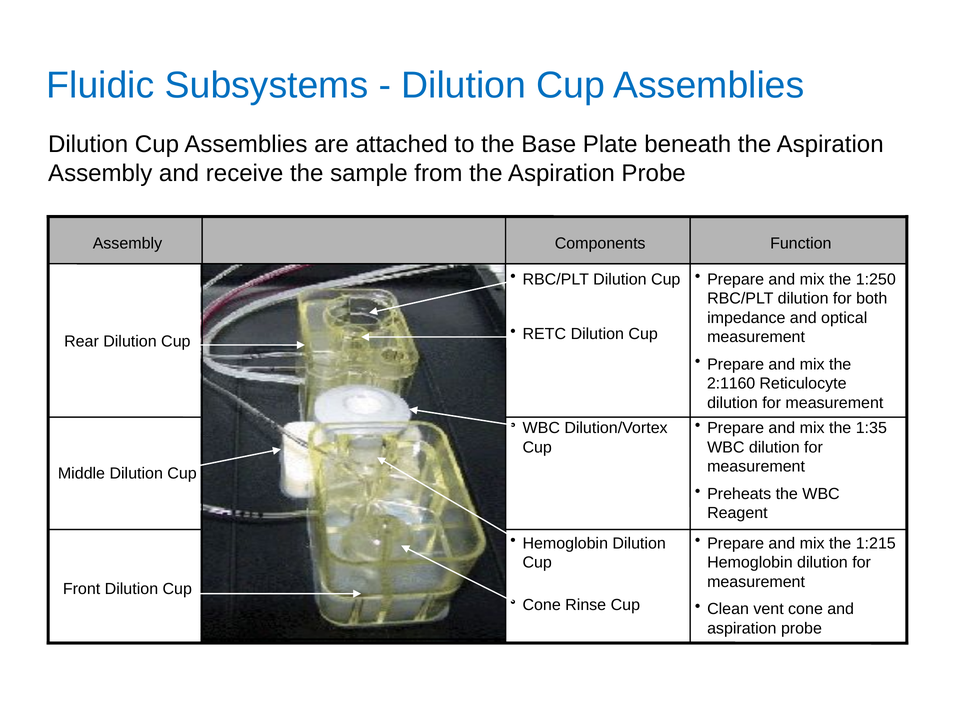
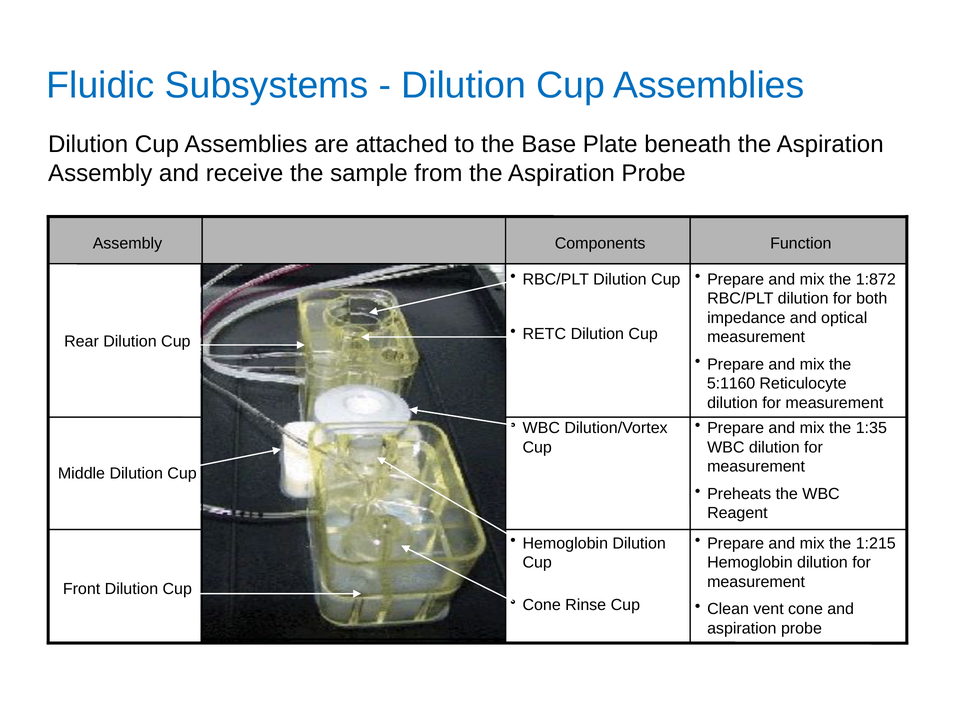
1:250: 1:250 -> 1:872
2:1160: 2:1160 -> 5:1160
